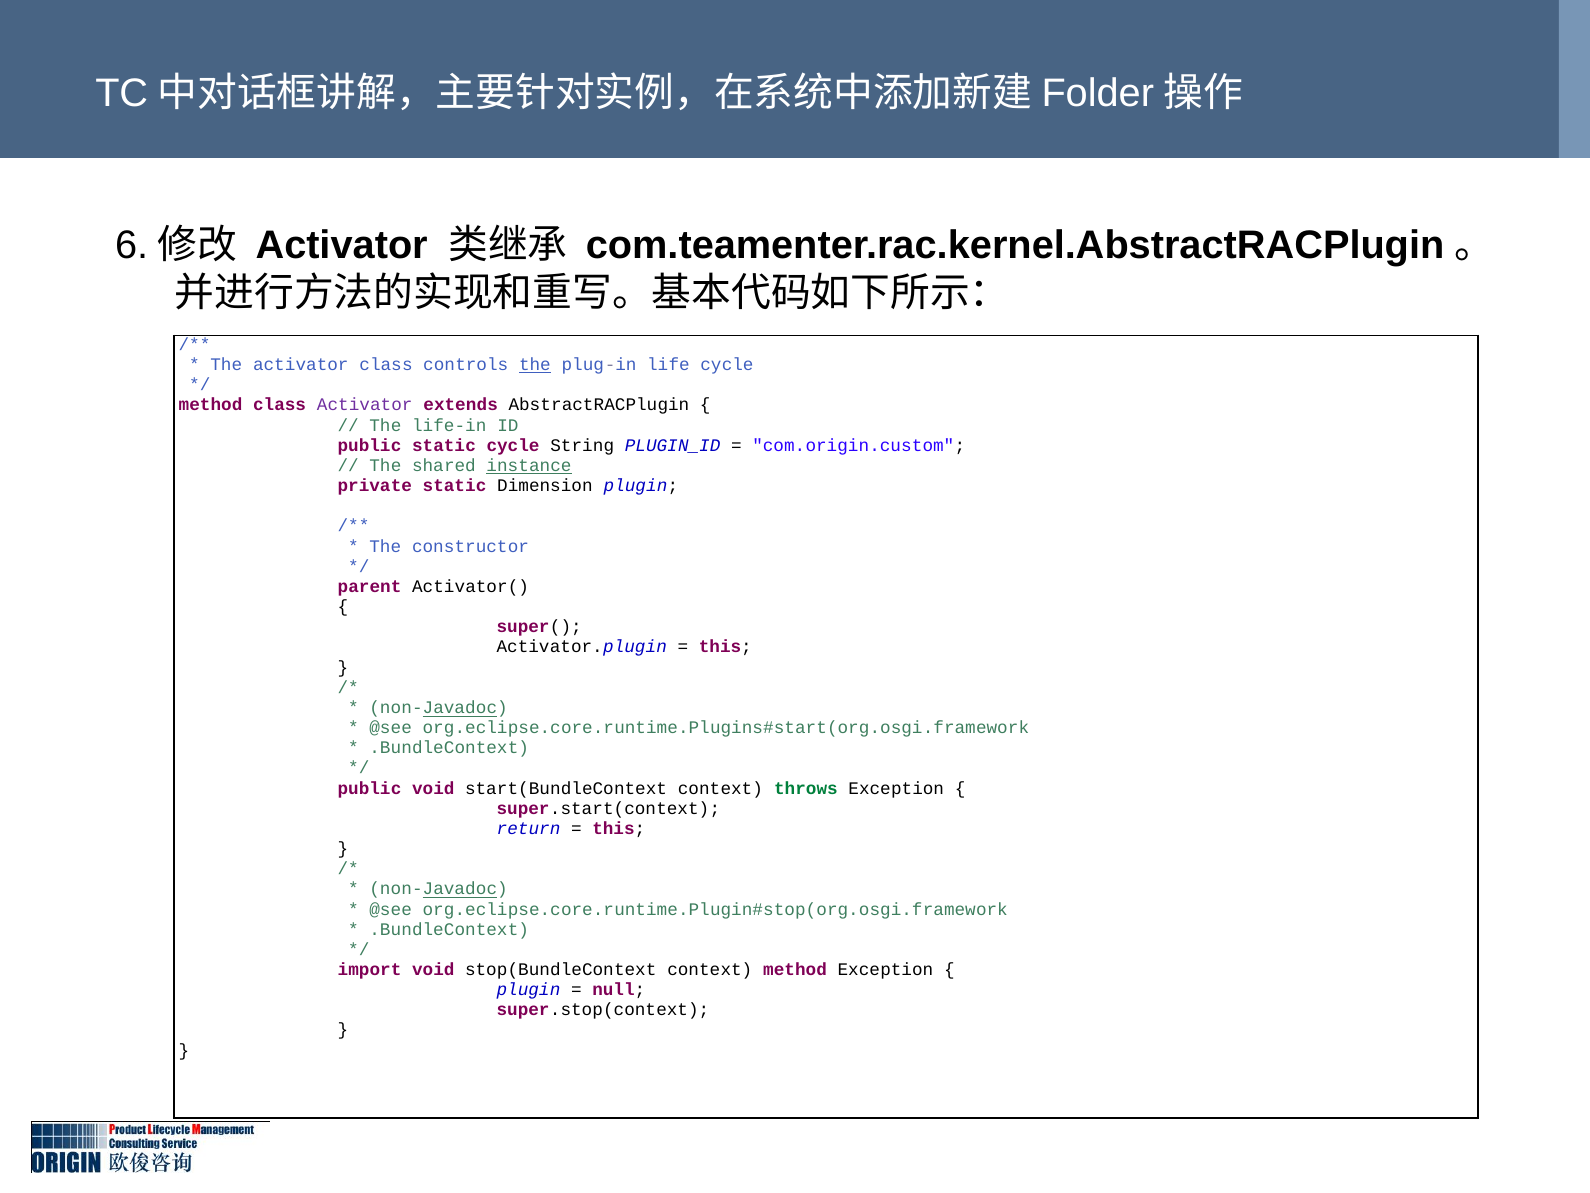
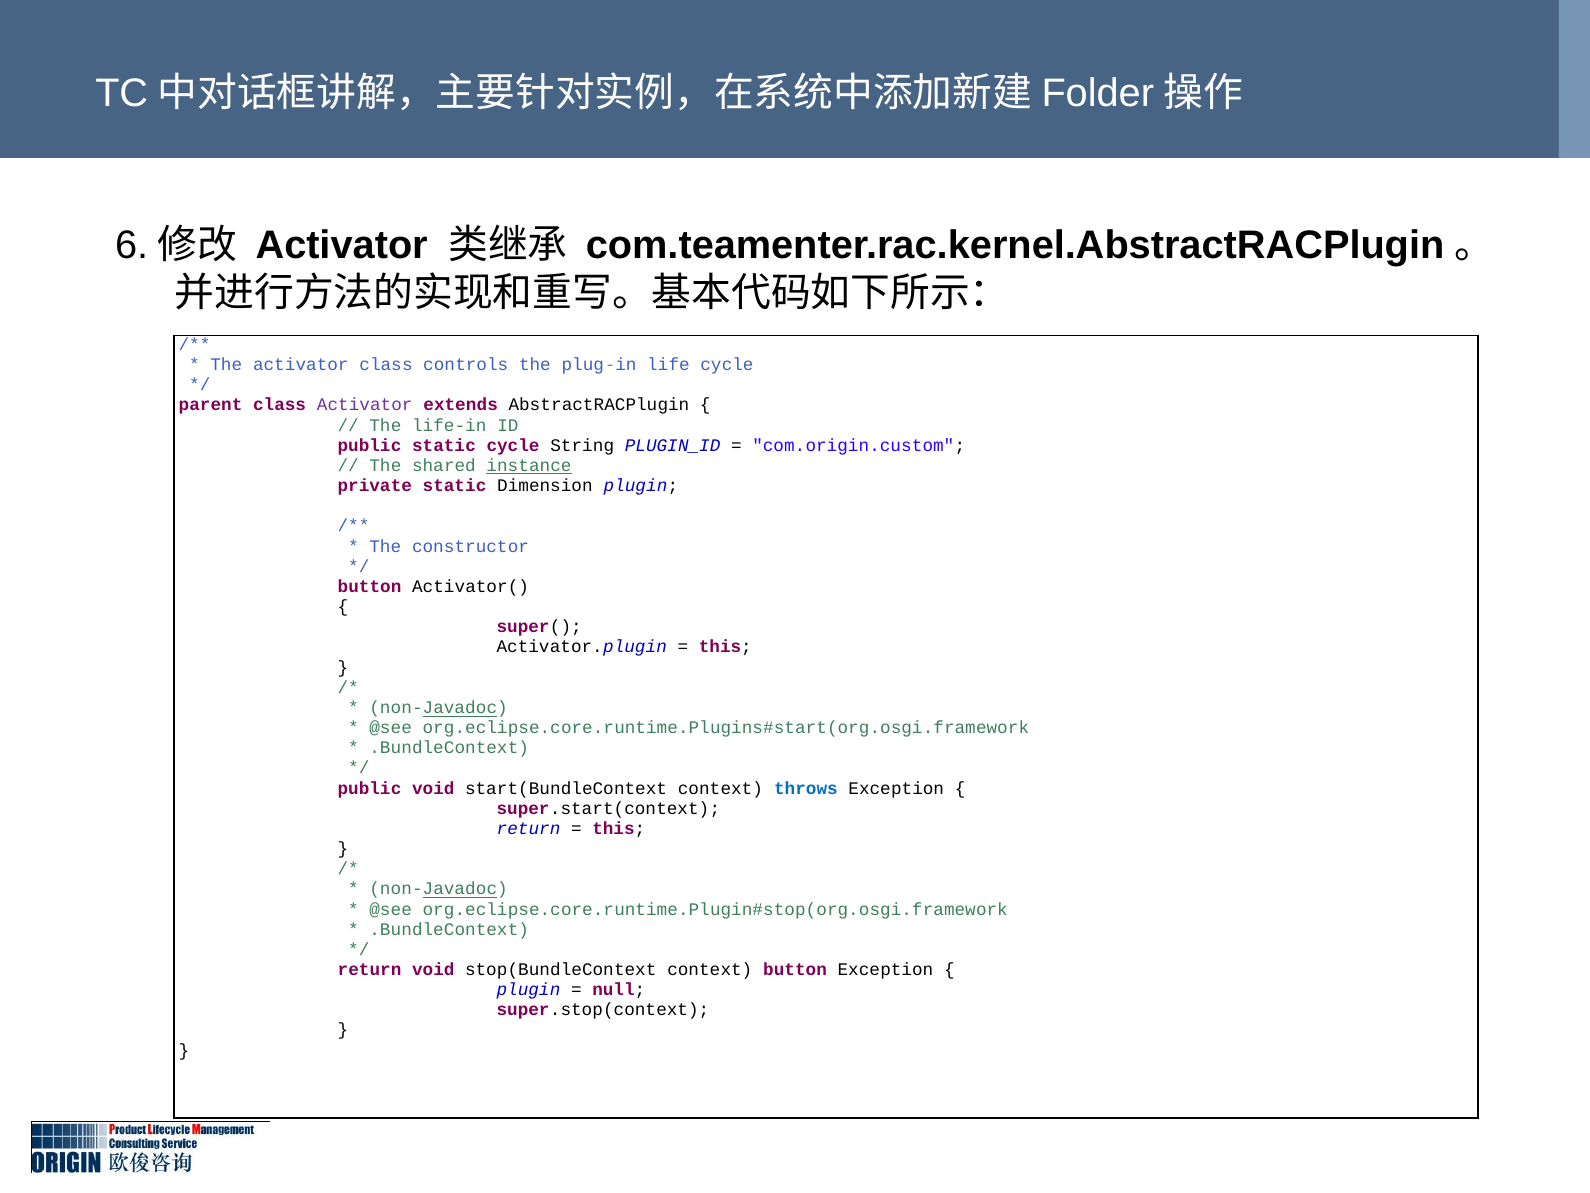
the at (535, 365) underline: present -> none
method at (211, 405): method -> parent
parent at (370, 586): parent -> button
throws colour: green -> blue
import at (370, 969): import -> return
context method: method -> button
